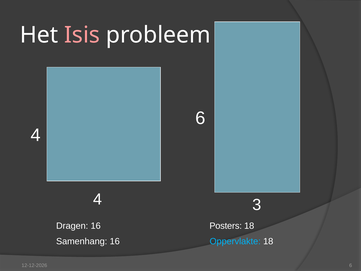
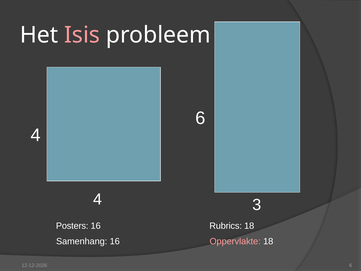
Dragen: Dragen -> Posters
Posters: Posters -> Rubrics
Oppervlakte colour: light blue -> pink
